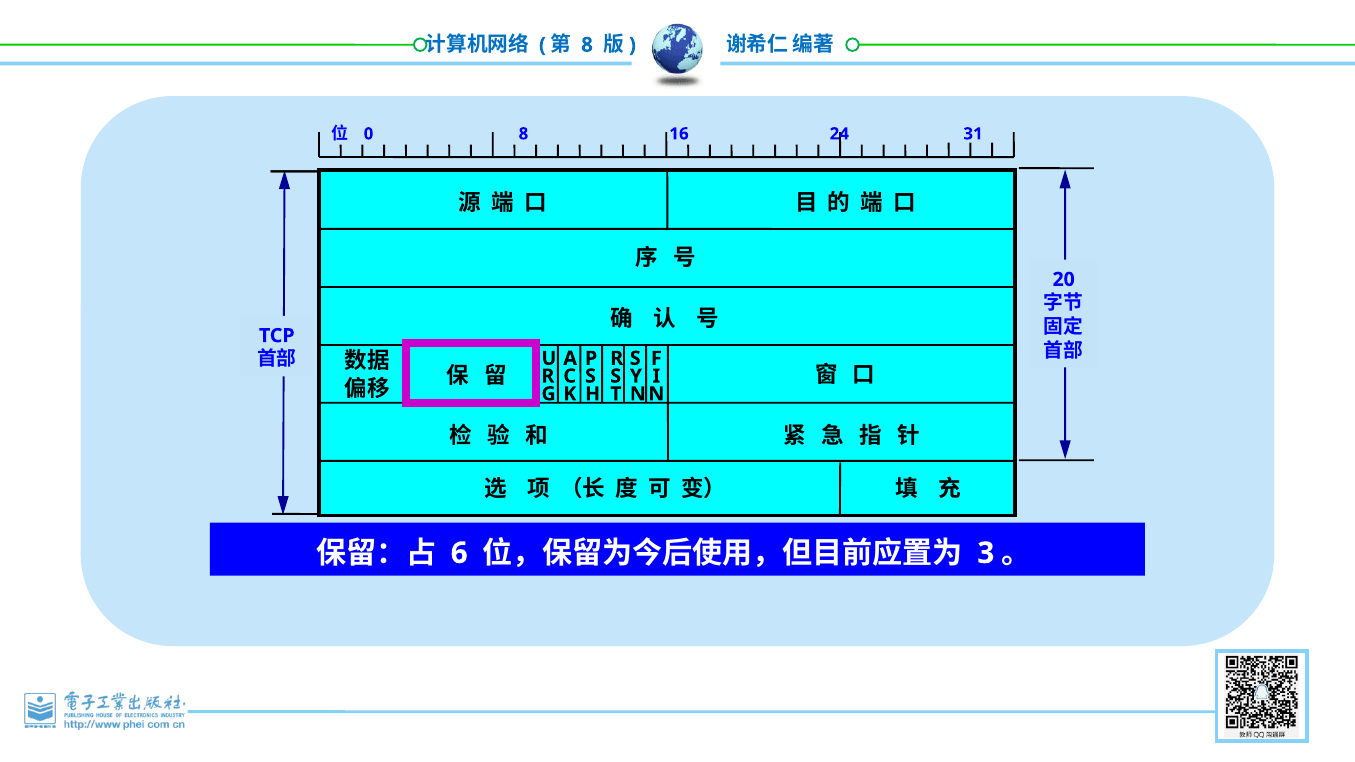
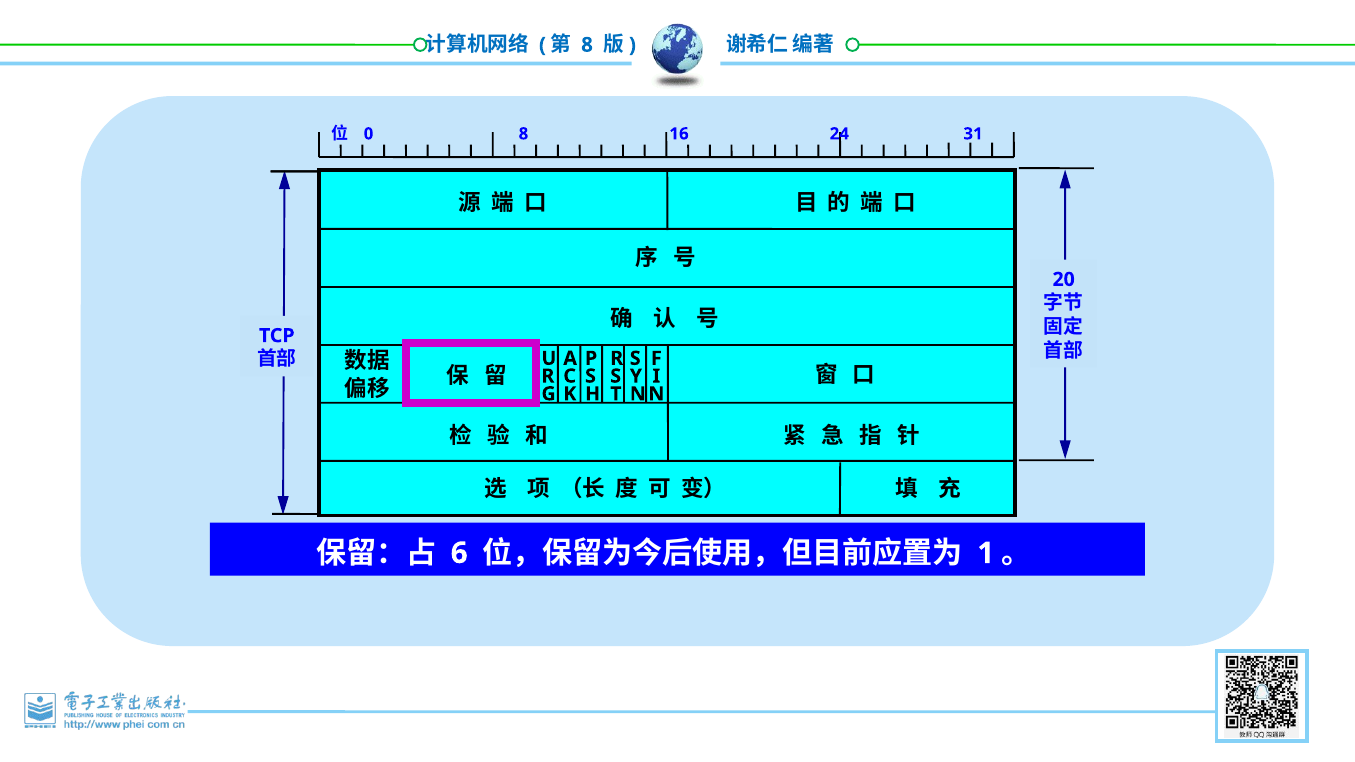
3: 3 -> 1
